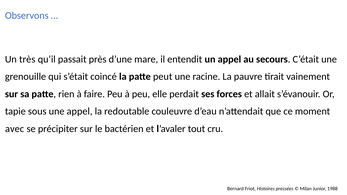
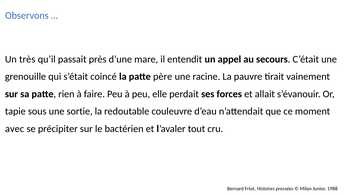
peut: peut -> père
une appel: appel -> sortie
